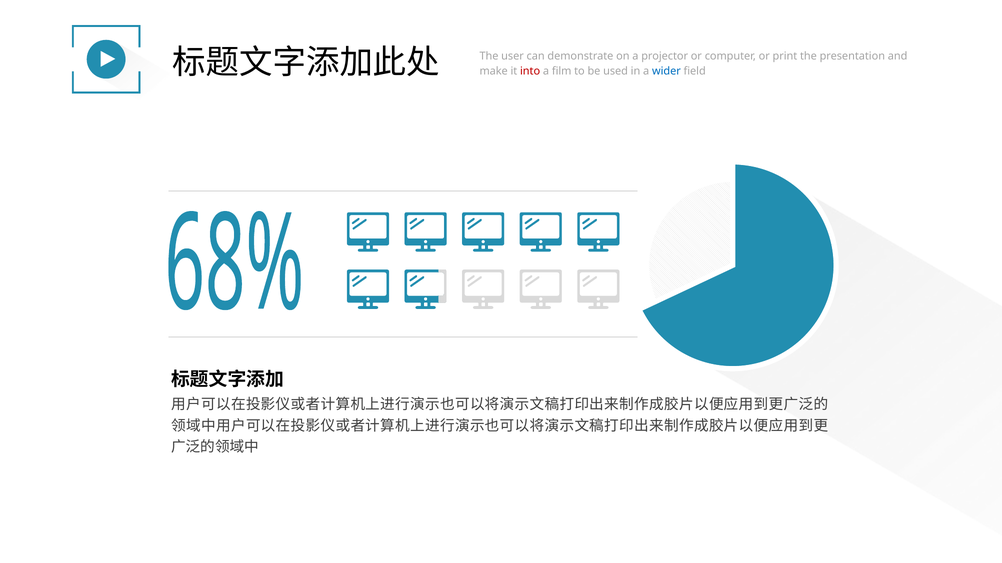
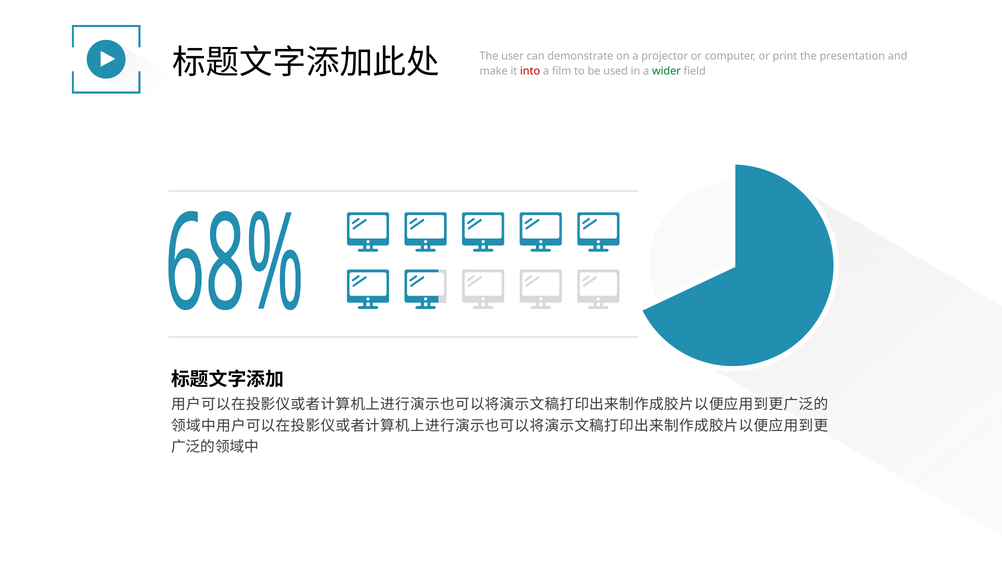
wider colour: blue -> green
